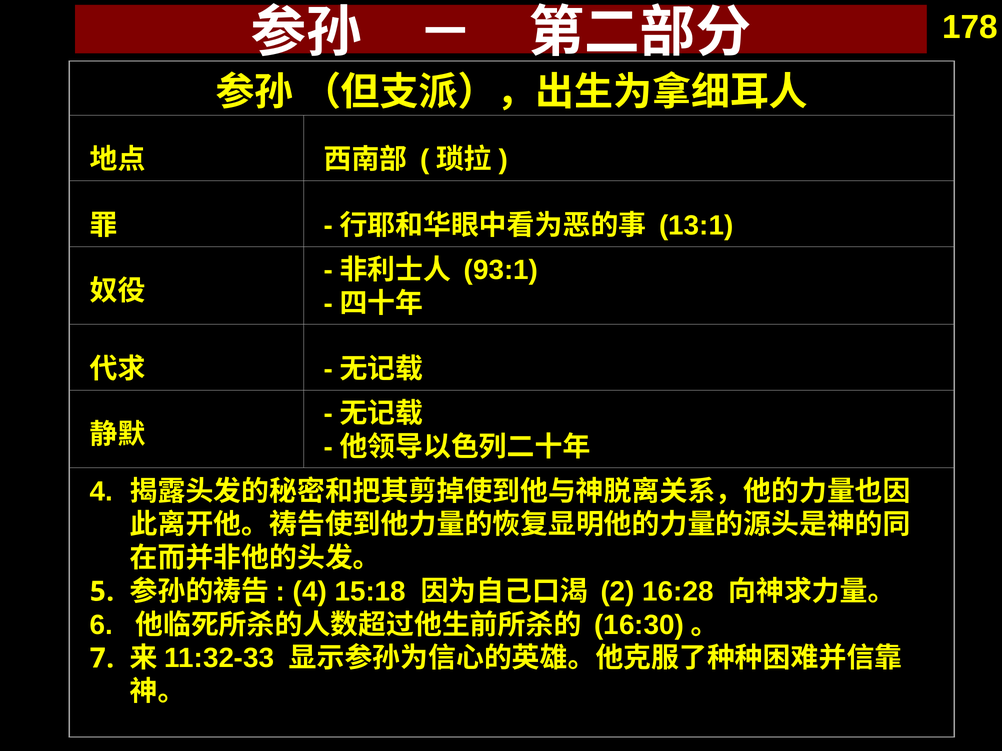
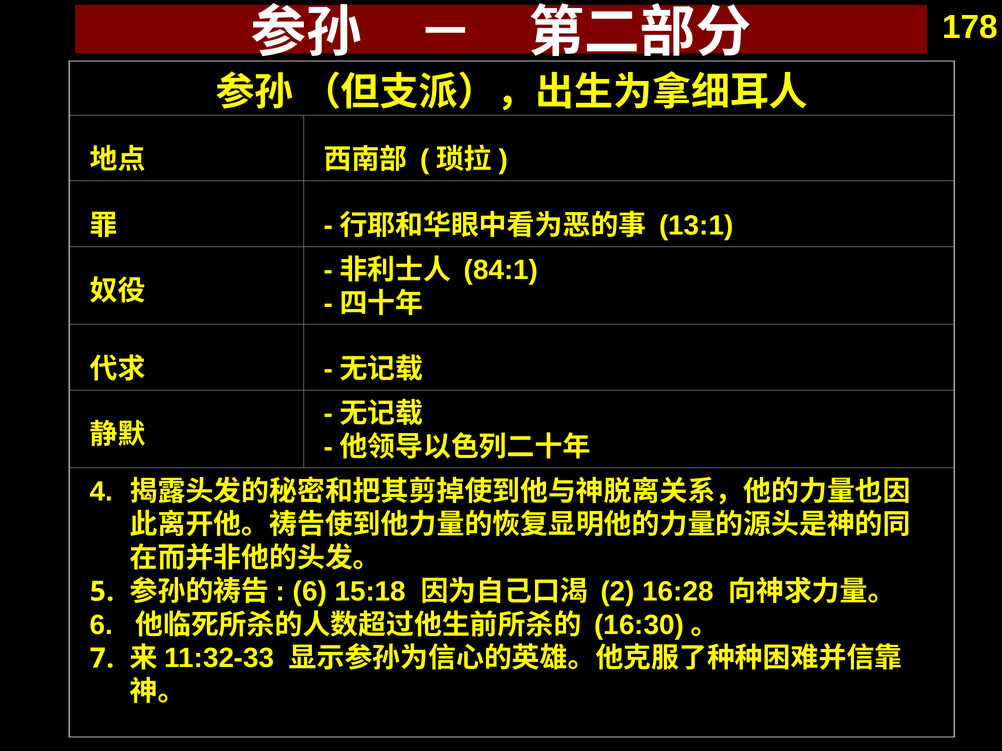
93:1: 93:1 -> 84:1
4 at (310, 592): 4 -> 6
